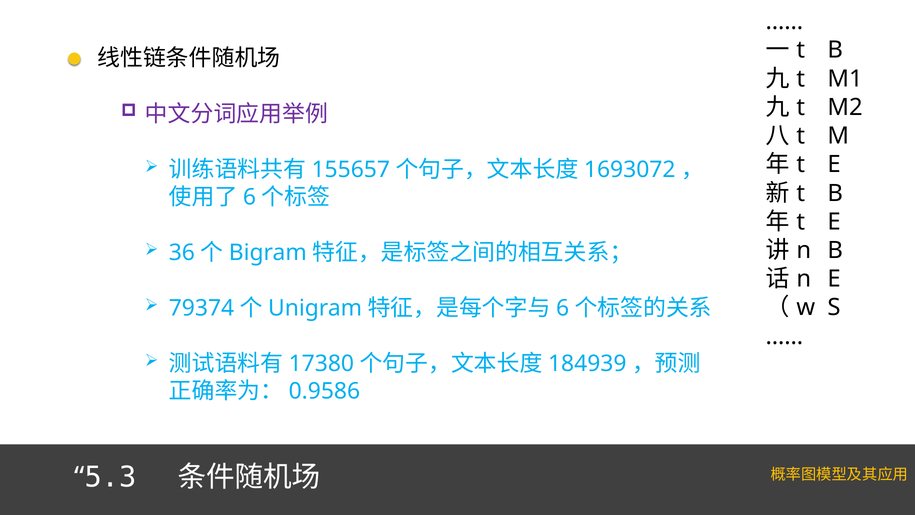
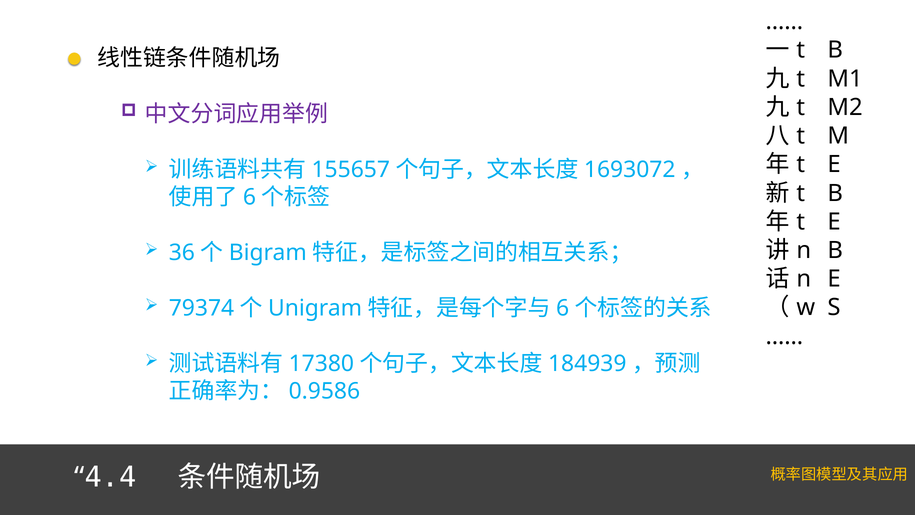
5.3: 5.3 -> 4.4
